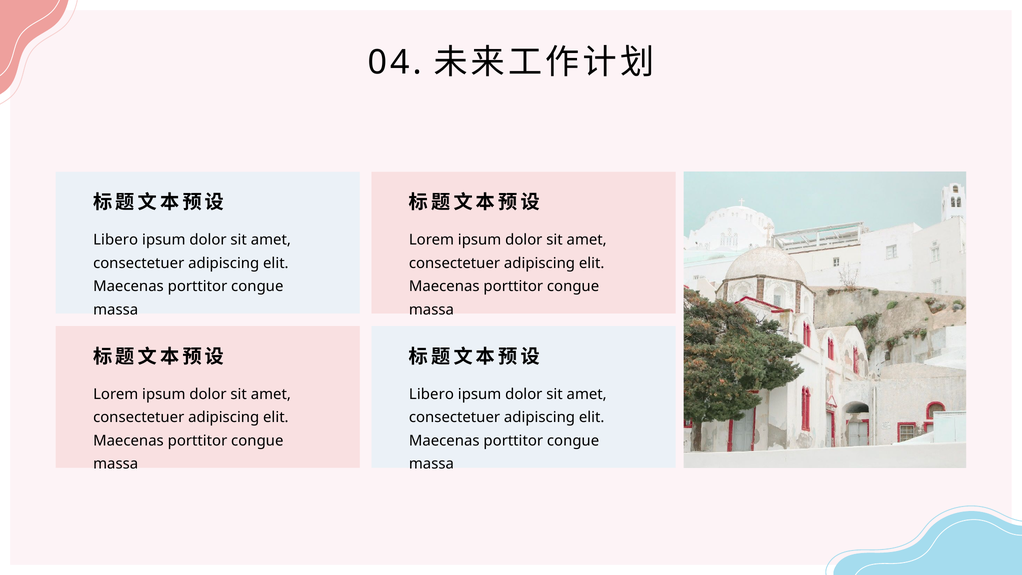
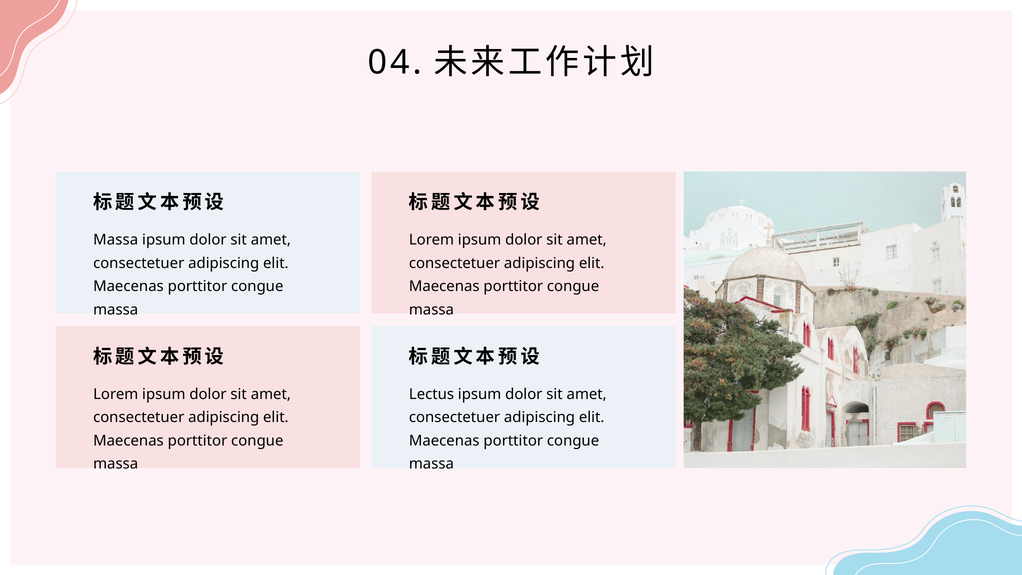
Libero at (116, 240): Libero -> Massa
Libero at (431, 394): Libero -> Lectus
